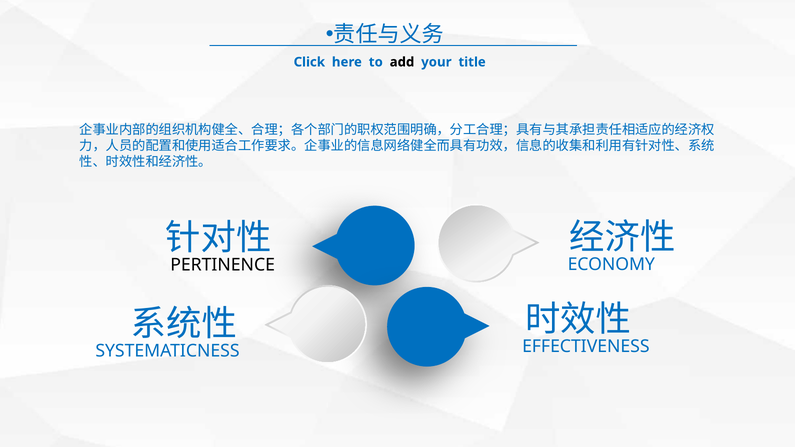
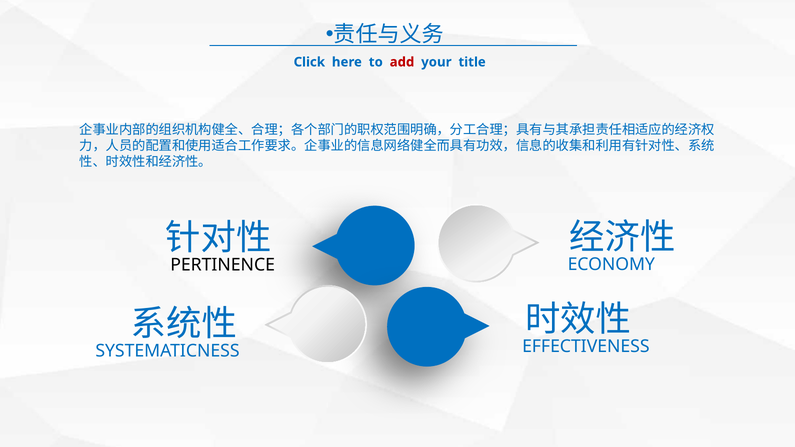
add colour: black -> red
